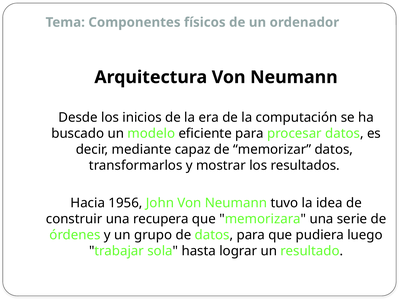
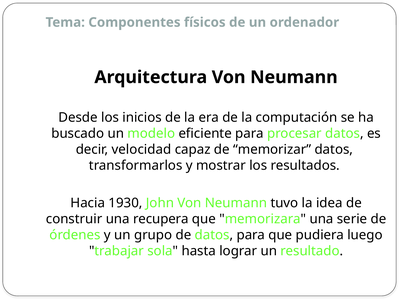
mediante: mediante -> velocidad
1956: 1956 -> 1930
